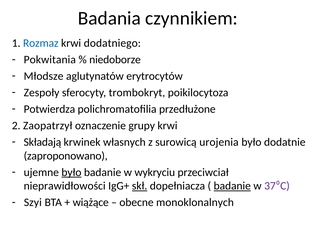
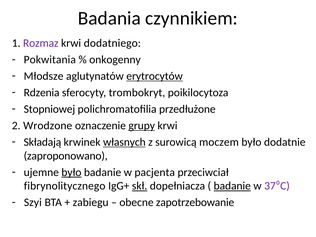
Rozmaz colour: blue -> purple
niedoborze: niedoborze -> onkogenny
erytrocytów underline: none -> present
Zespoły: Zespoły -> Rdzenia
Potwierdza: Potwierdza -> Stopniowej
Zaopatrzył: Zaopatrzył -> Wrodzone
grupy underline: none -> present
własnych underline: none -> present
urojenia: urojenia -> moczem
wykryciu: wykryciu -> pacjenta
nieprawidłowości: nieprawidłowości -> fibrynolitycznego
wiążące: wiążące -> zabiegu
monoklonalnych: monoklonalnych -> zapotrzebowanie
